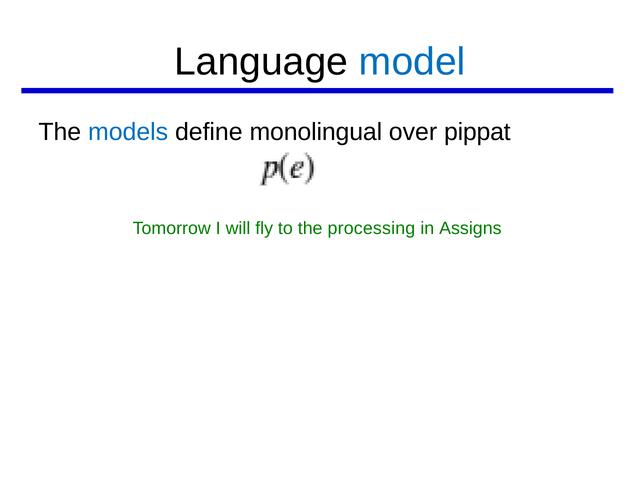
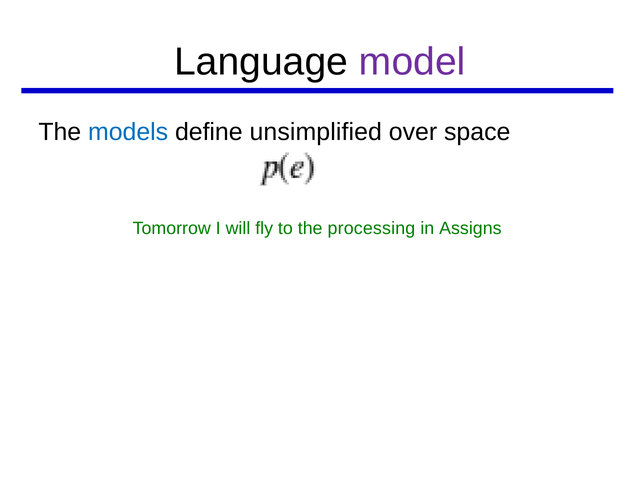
model colour: blue -> purple
monolingual: monolingual -> unsimplified
pippat: pippat -> space
